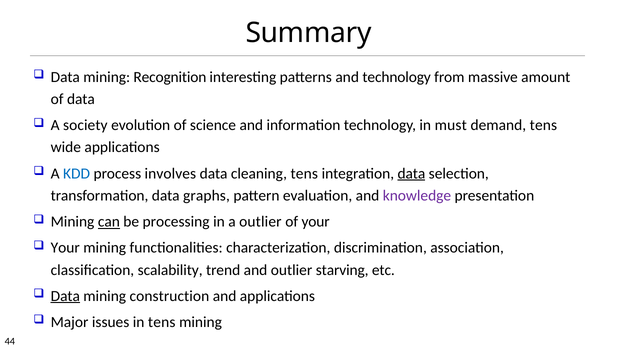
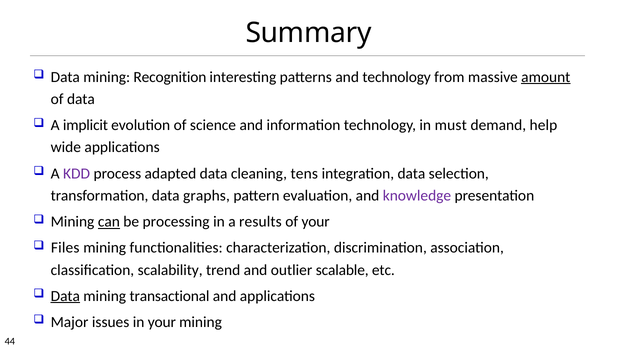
amount underline: none -> present
society: society -> implicit
demand tens: tens -> help
KDD colour: blue -> purple
involves: involves -> adapted
data at (411, 173) underline: present -> none
a outlier: outlier -> results
Your at (65, 248): Your -> Files
starving: starving -> scalable
construction: construction -> transactional
in tens: tens -> your
